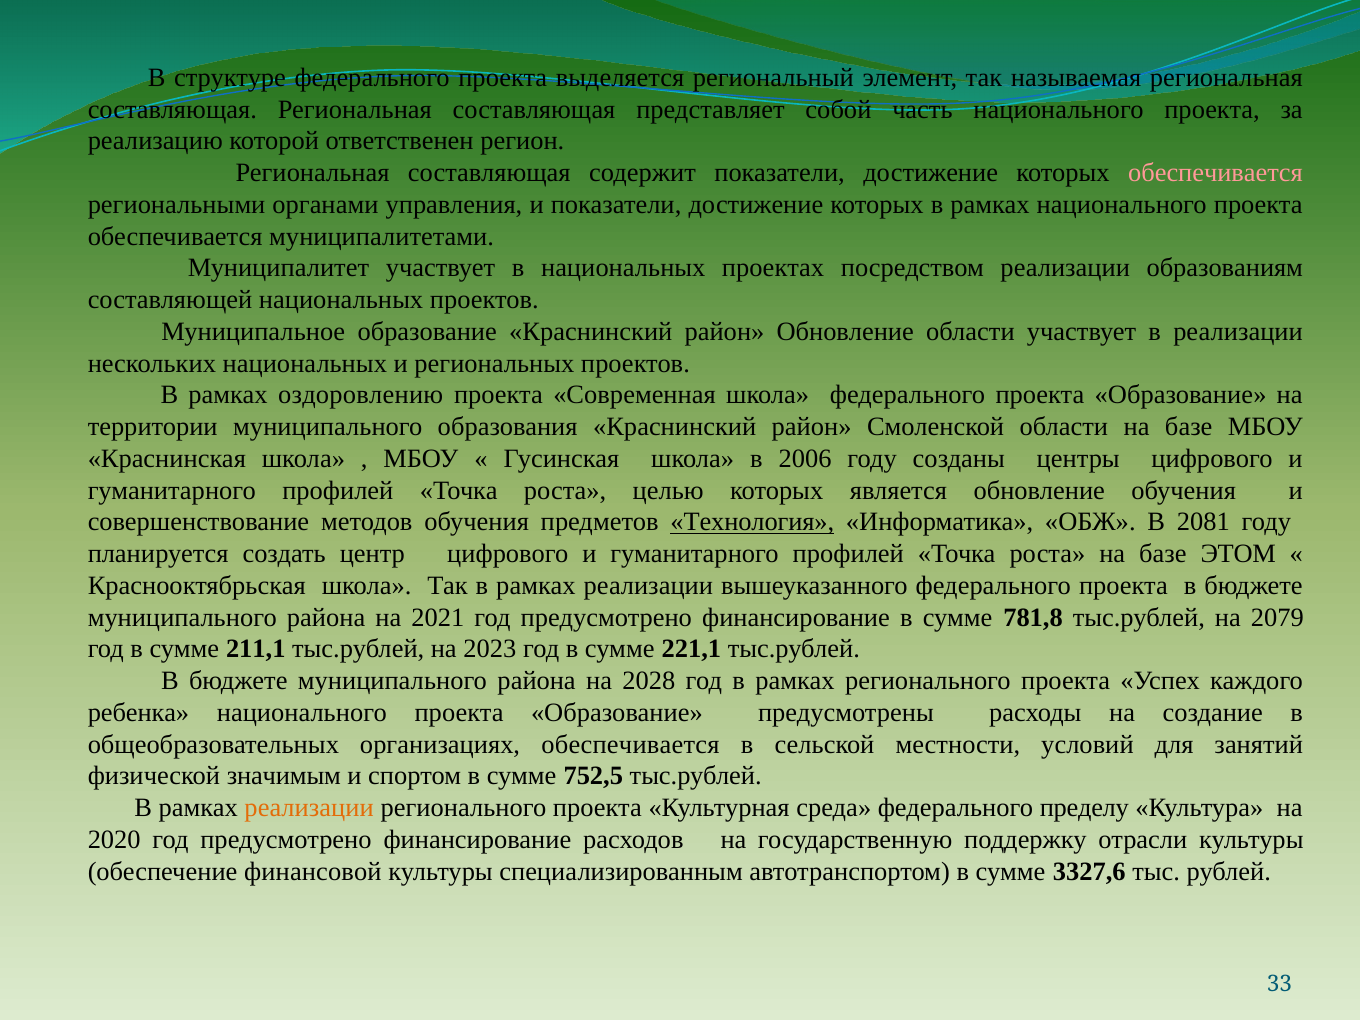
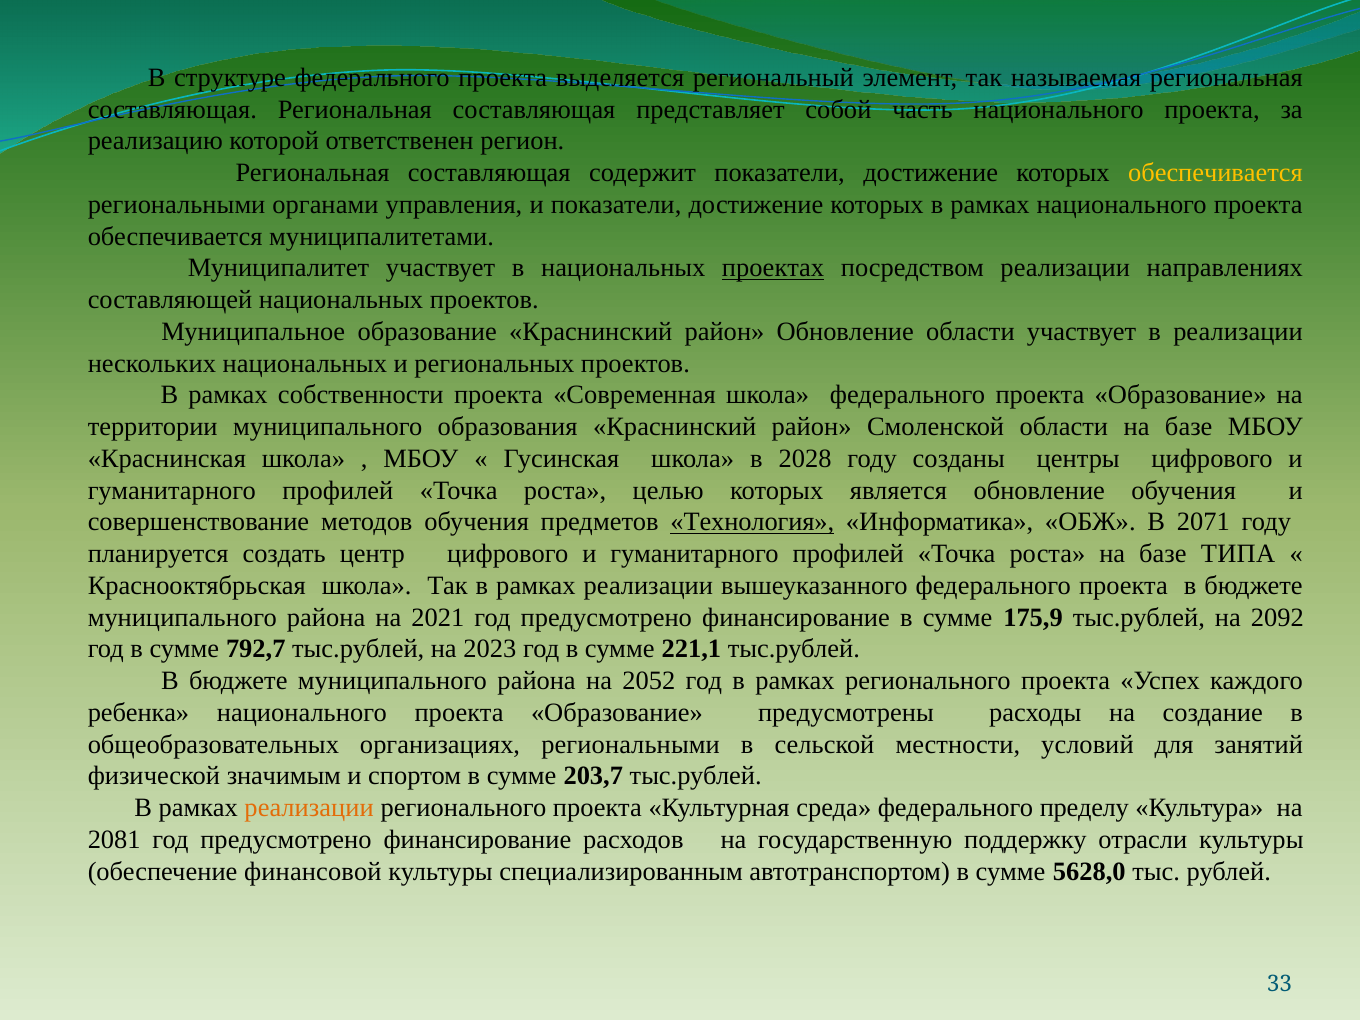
обеспечивается at (1215, 173) colour: pink -> yellow
проектах underline: none -> present
образованиям: образованиям -> направлениях
оздоровлению: оздоровлению -> собственности
2006: 2006 -> 2028
2081: 2081 -> 2071
ЭТОМ: ЭТОМ -> ТИПА
781,8: 781,8 -> 175,9
2079: 2079 -> 2092
211,1: 211,1 -> 792,7
2028: 2028 -> 2052
организациях обеспечивается: обеспечивается -> региональными
752,5: 752,5 -> 203,7
2020: 2020 -> 2081
3327,6: 3327,6 -> 5628,0
